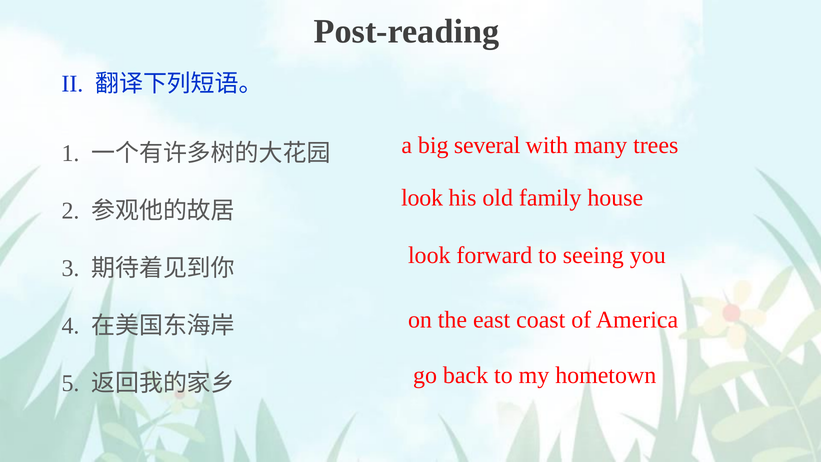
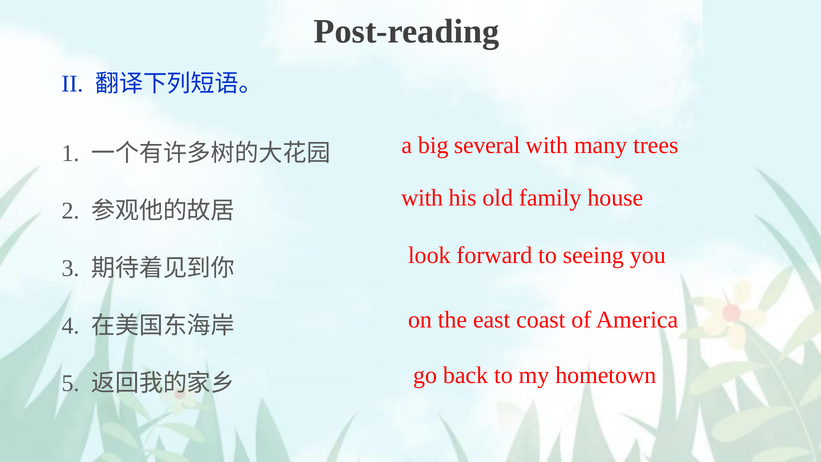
look at (422, 198): look -> with
